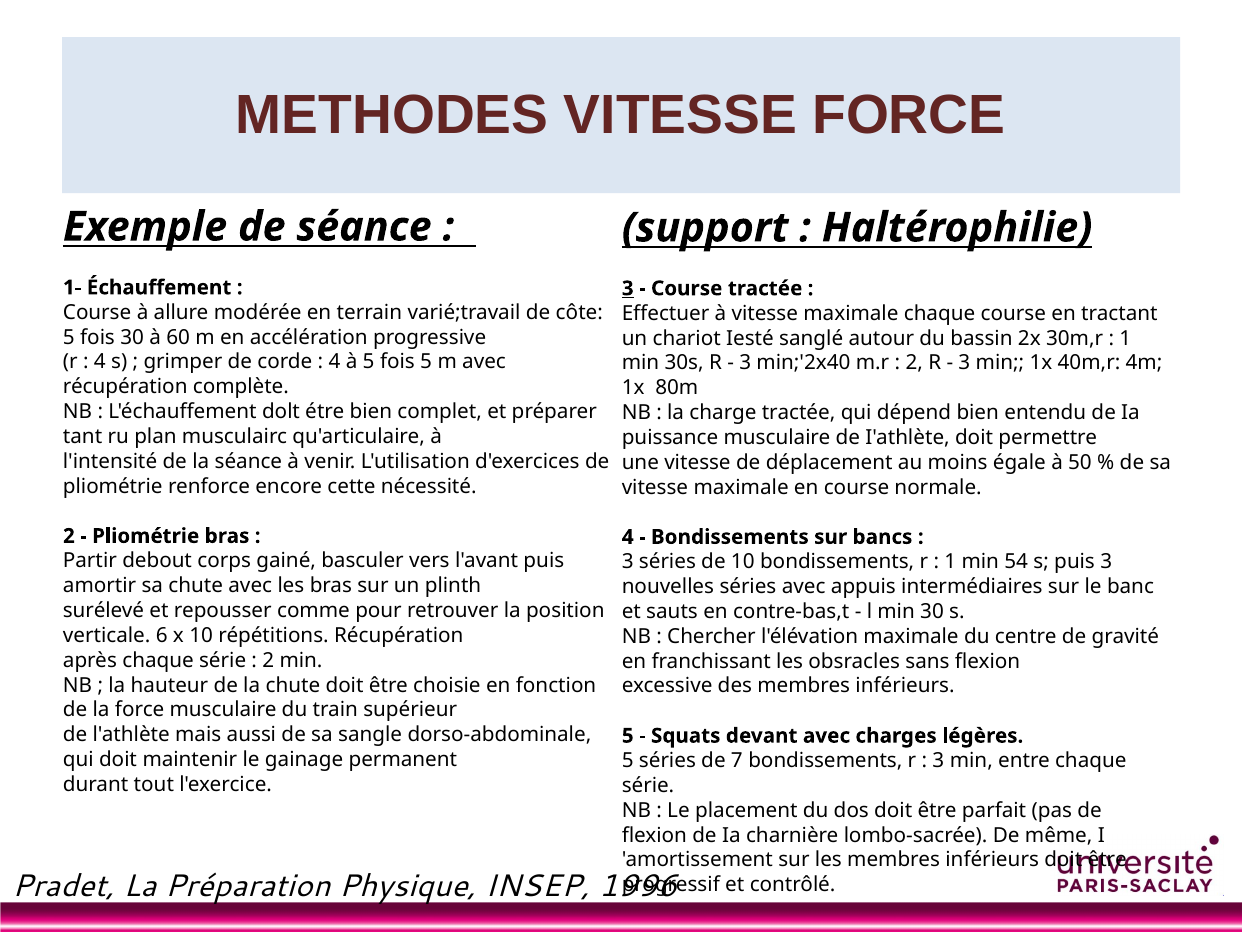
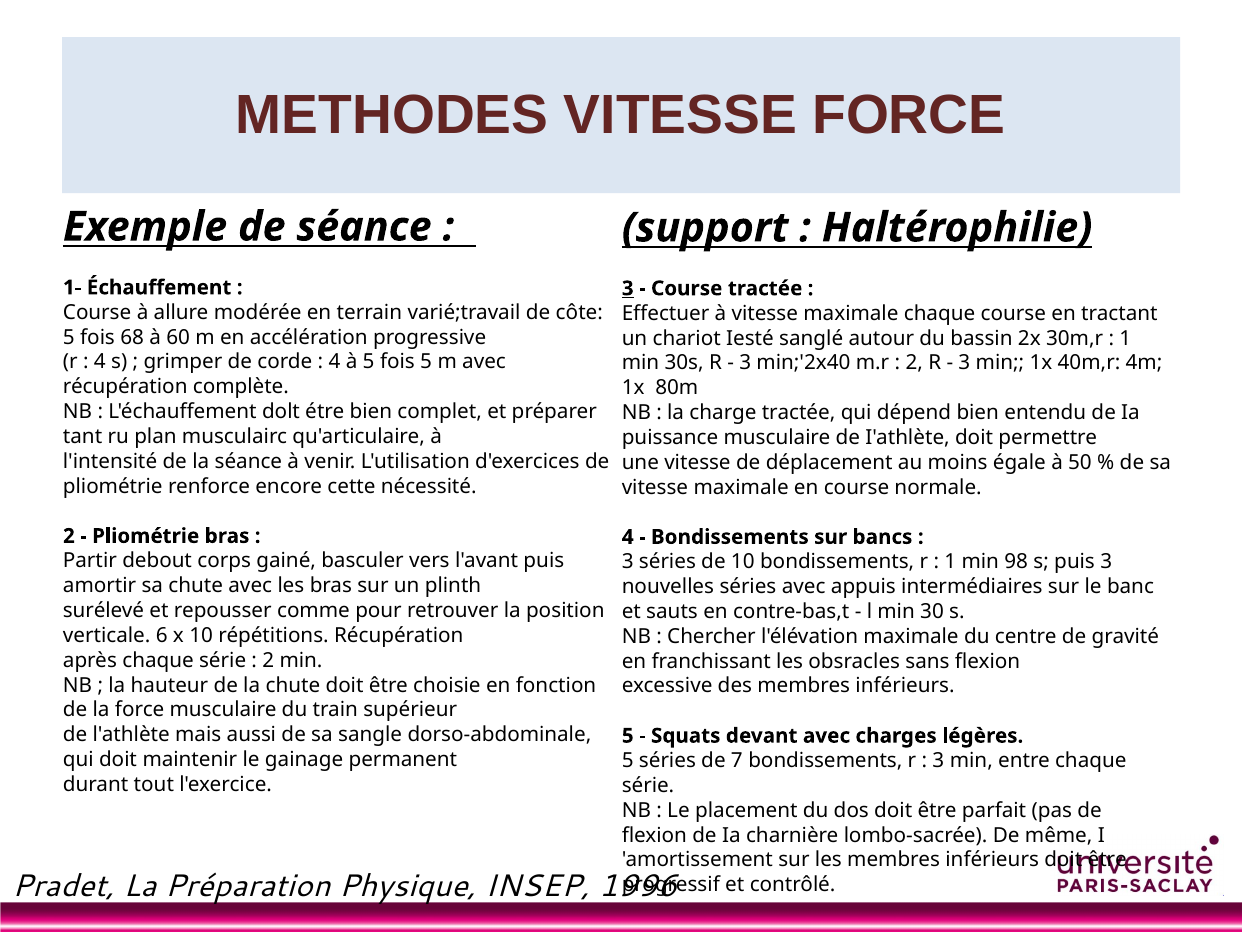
fois 30: 30 -> 68
54: 54 -> 98
